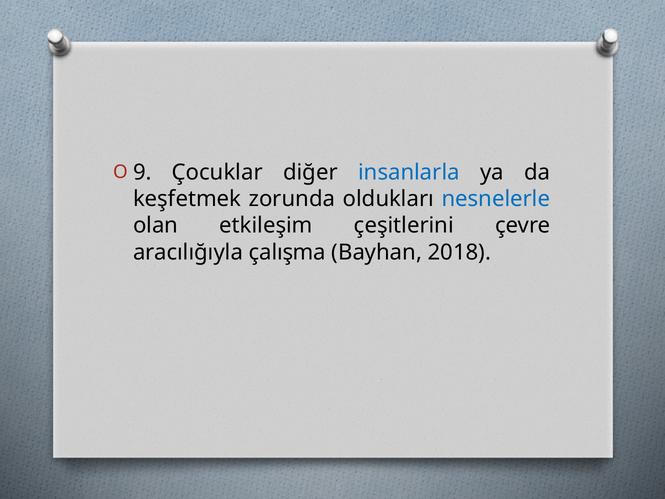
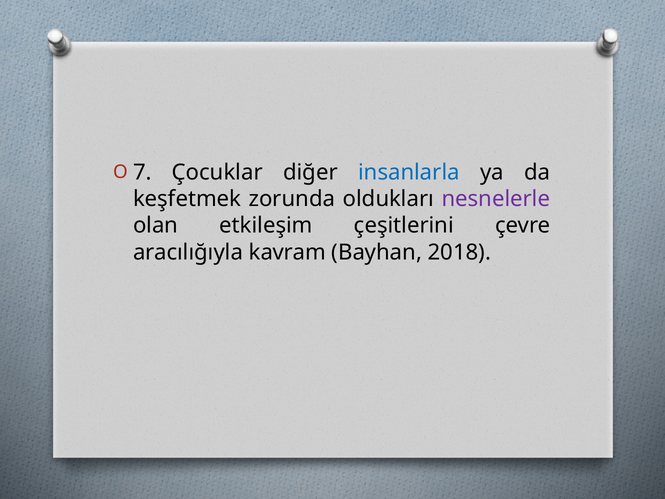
9: 9 -> 7
nesnelerle colour: blue -> purple
çalışma: çalışma -> kavram
